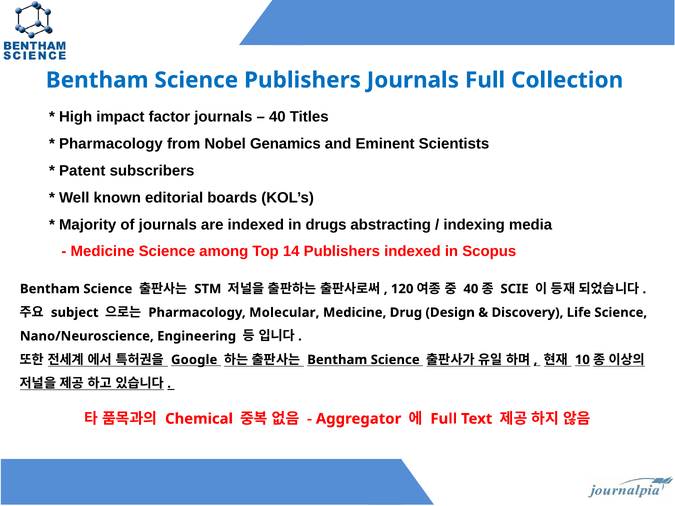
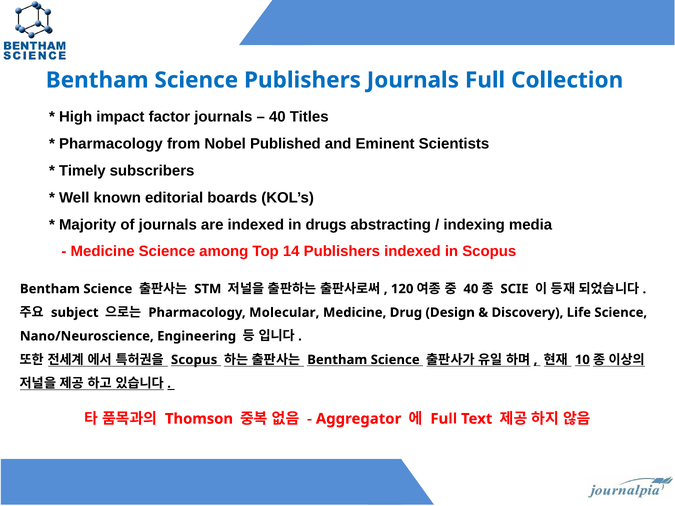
Genamics: Genamics -> Published
Patent: Patent -> Timely
Google at (194, 360): Google -> Scopus
Chemical: Chemical -> Thomson
